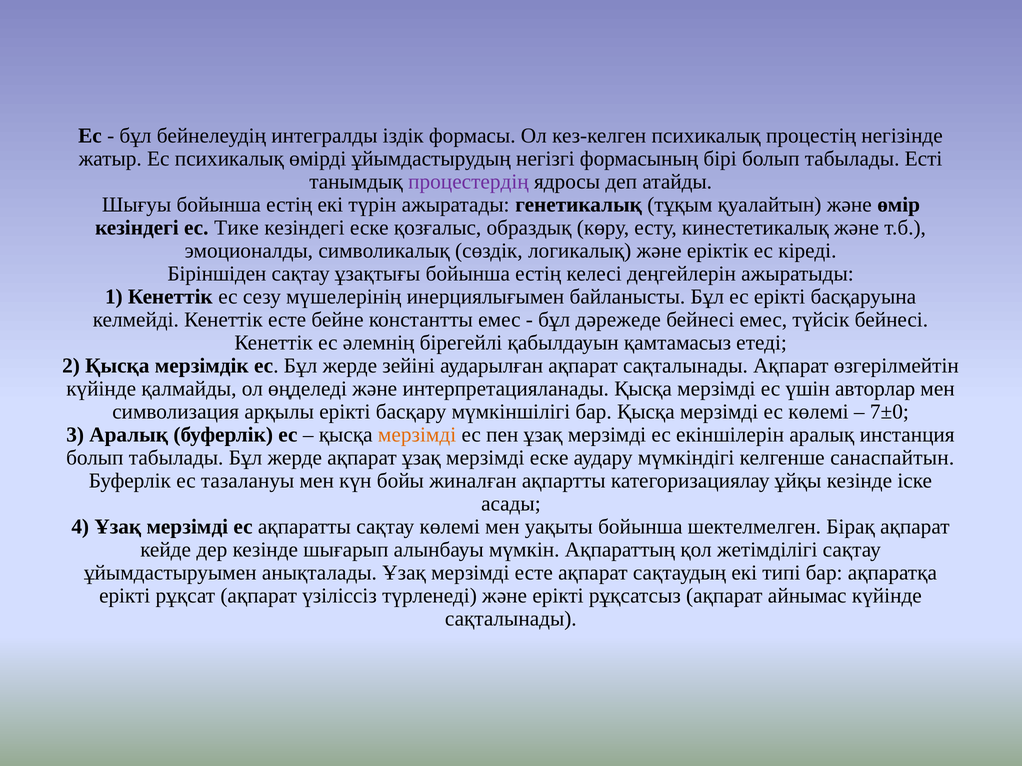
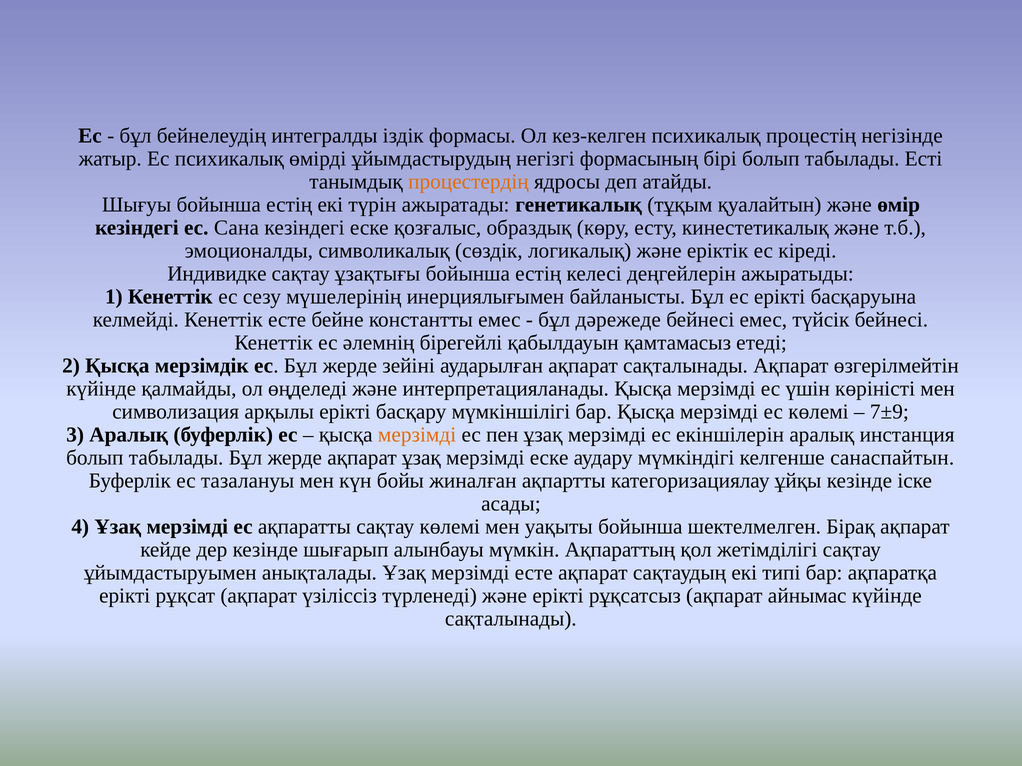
процестердің colour: purple -> orange
Тике: Тике -> Сана
Біріншіден: Біріншіден -> Индивидке
авторлар: авторлар -> көріністі
7±0: 7±0 -> 7±9
